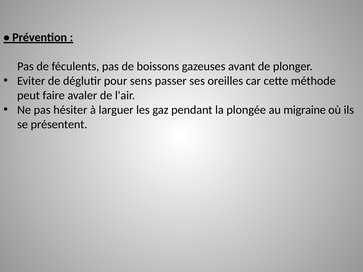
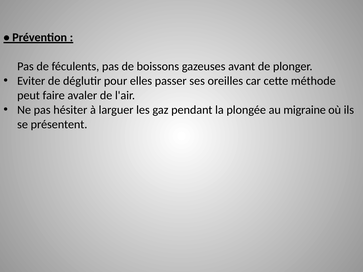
sens: sens -> elles
